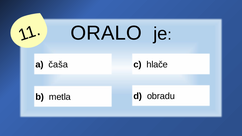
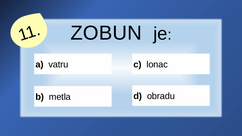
ORALO: ORALO -> ZOBUN
čaša: čaša -> vatru
hlače: hlače -> lonac
